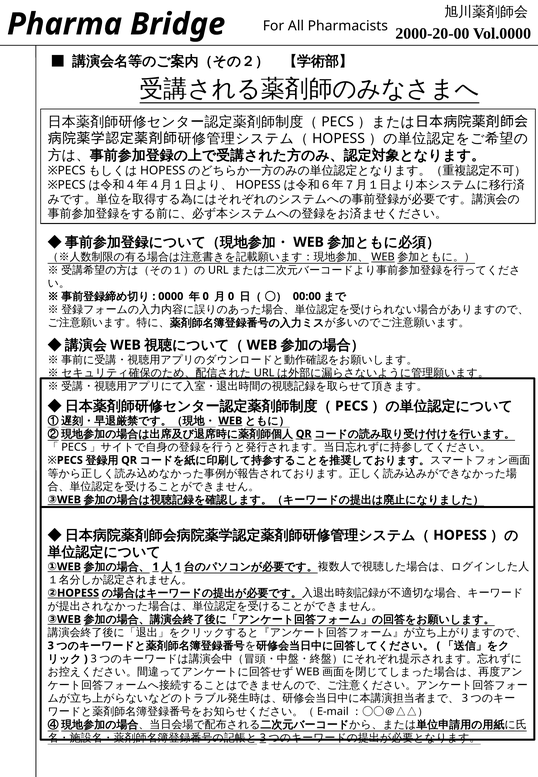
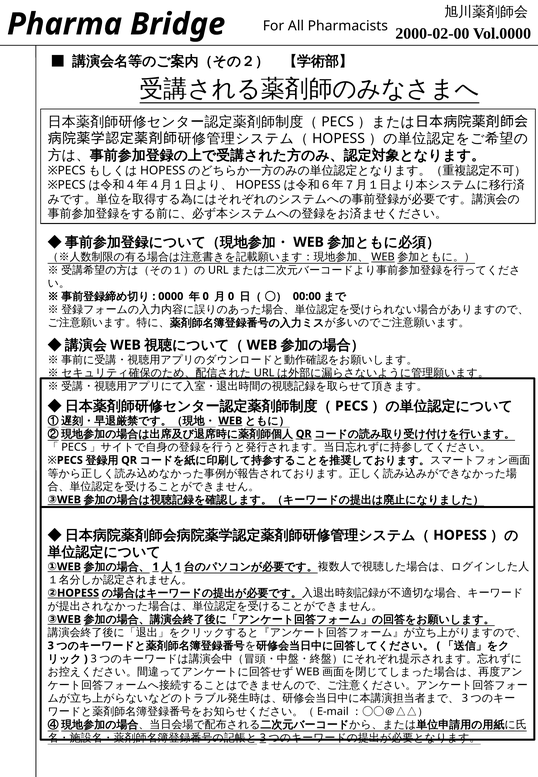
2000-20-00: 2000-20-00 -> 2000-02-00
